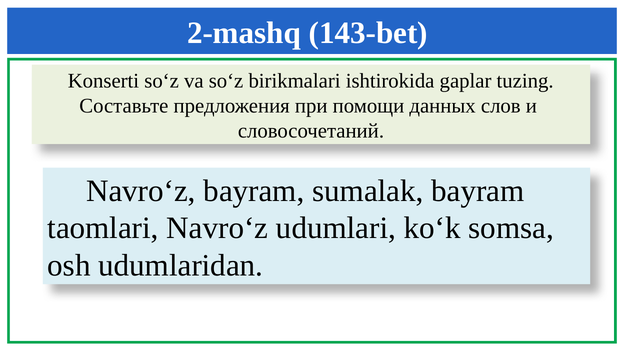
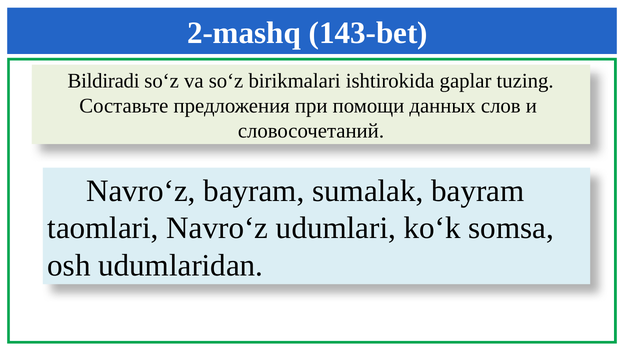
Konserti: Konserti -> Bildiradi
